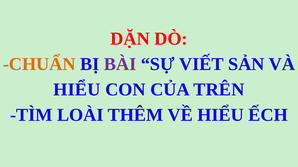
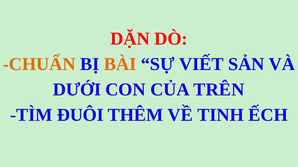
BÀI colour: purple -> orange
HIỂU at (77, 90): HIỂU -> DƯỚI
LOÀI: LOÀI -> ĐUÔI
VỀ HIỂU: HIỂU -> TINH
